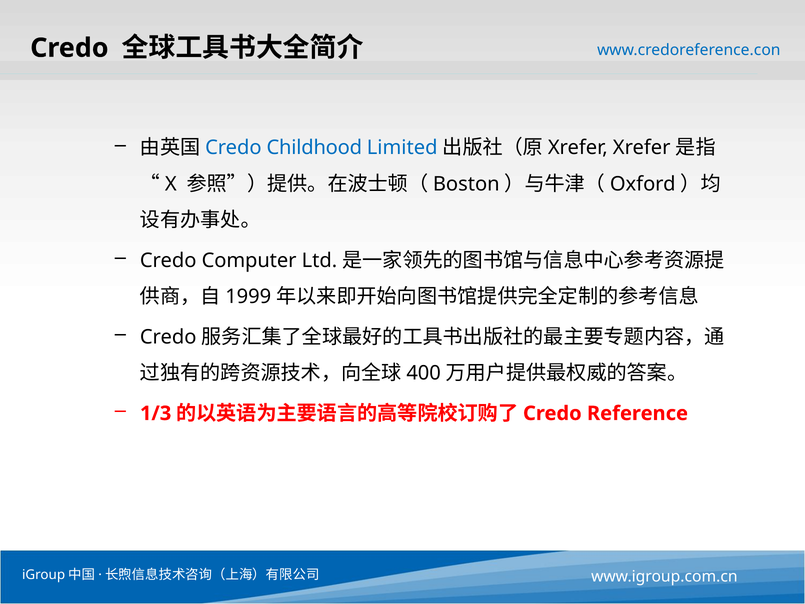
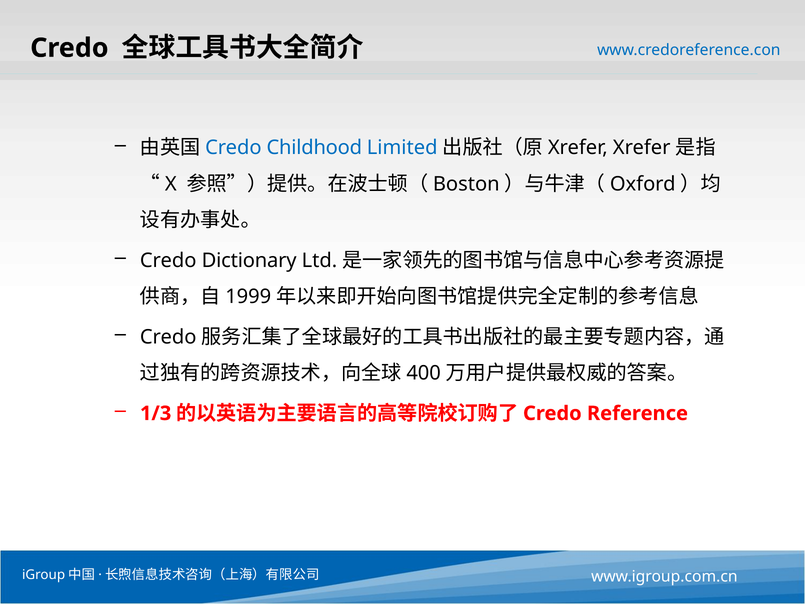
Computer: Computer -> Dictionary
